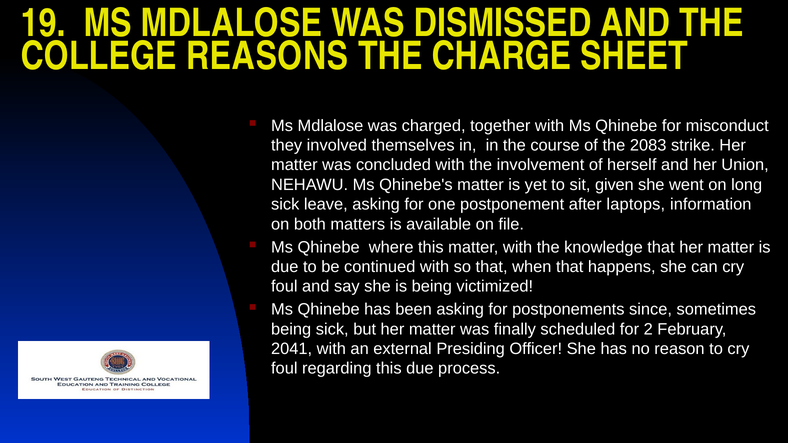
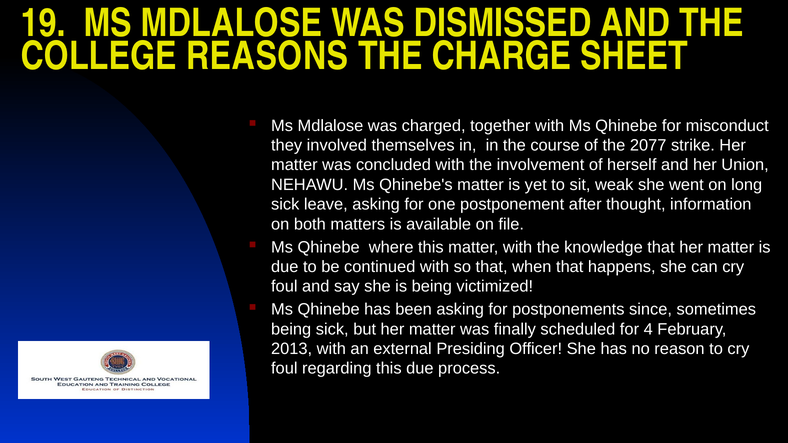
2083: 2083 -> 2077
given: given -> weak
laptops: laptops -> thought
2: 2 -> 4
2041: 2041 -> 2013
